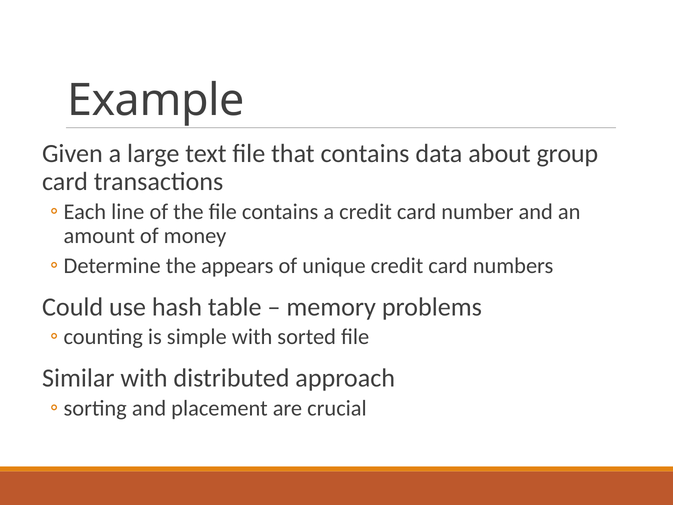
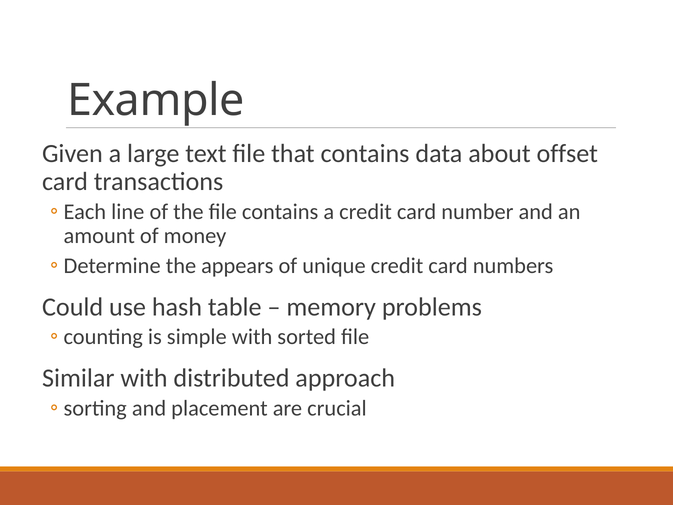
group: group -> offset
